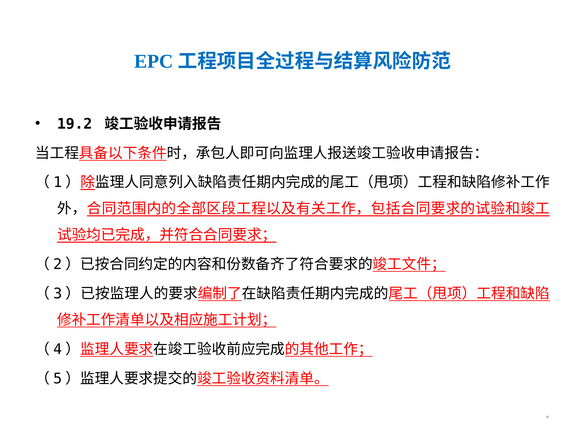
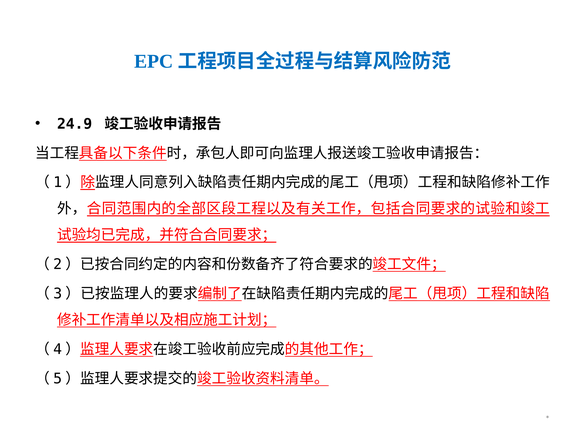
19.2: 19.2 -> 24.9
